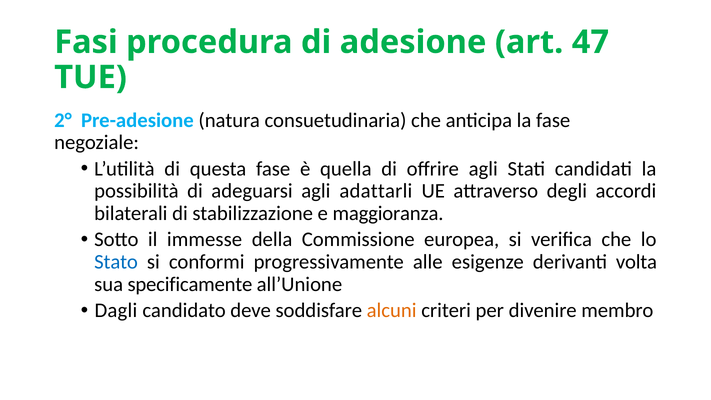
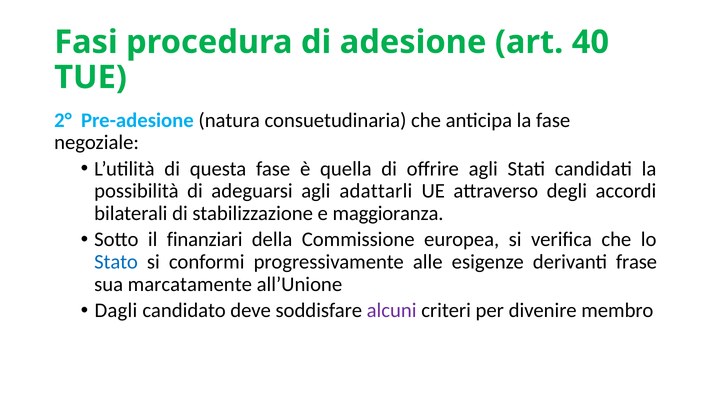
47: 47 -> 40
immesse: immesse -> finanziari
volta: volta -> frase
specificamente: specificamente -> marcatamente
alcuni colour: orange -> purple
